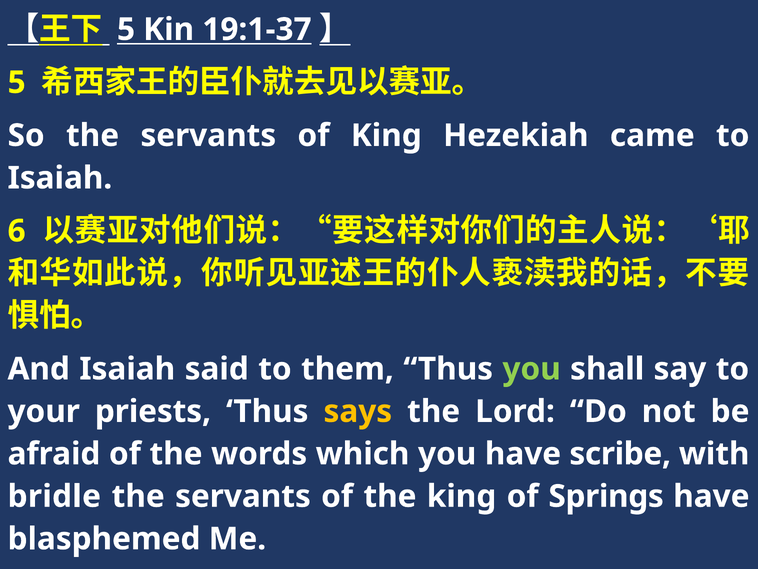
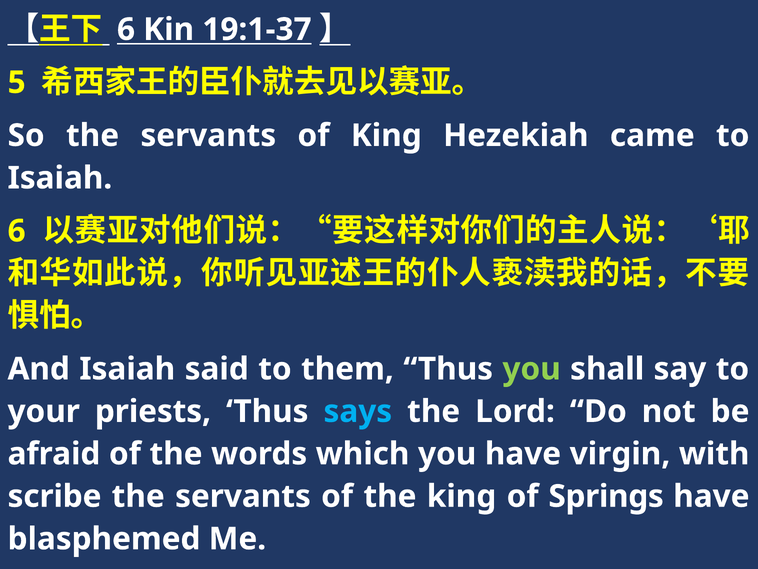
5 at (126, 29): 5 -> 6
says colour: yellow -> light blue
scribe: scribe -> virgin
bridle: bridle -> scribe
